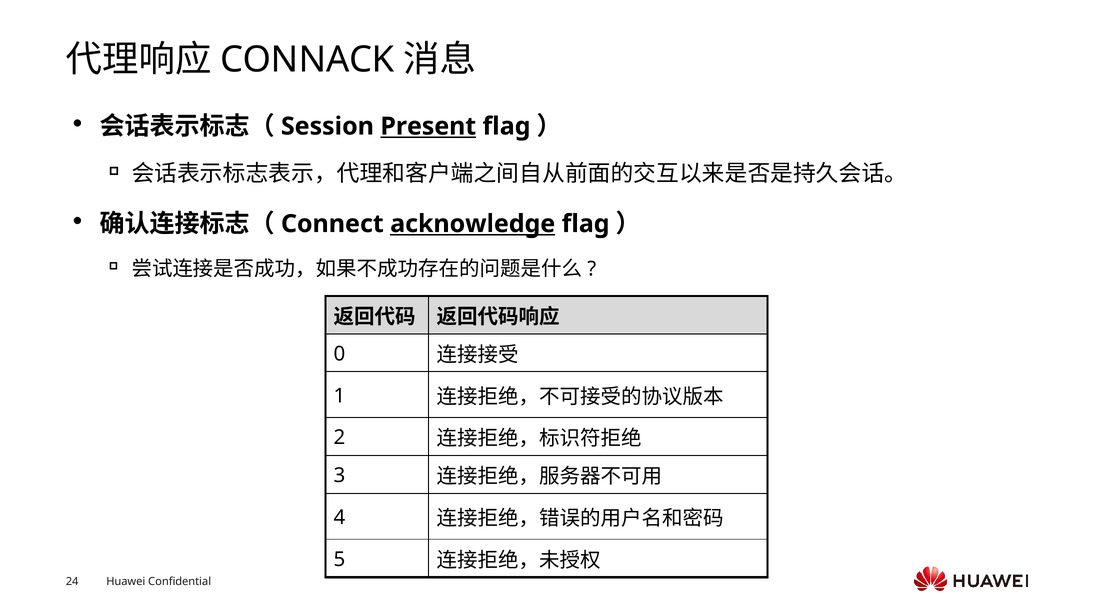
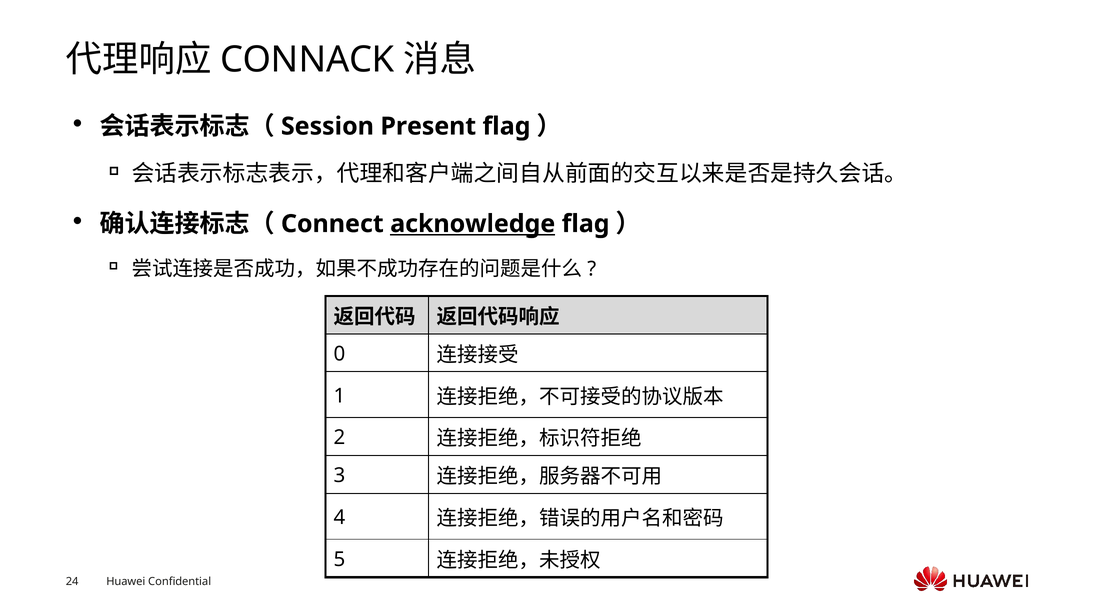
Present underline: present -> none
